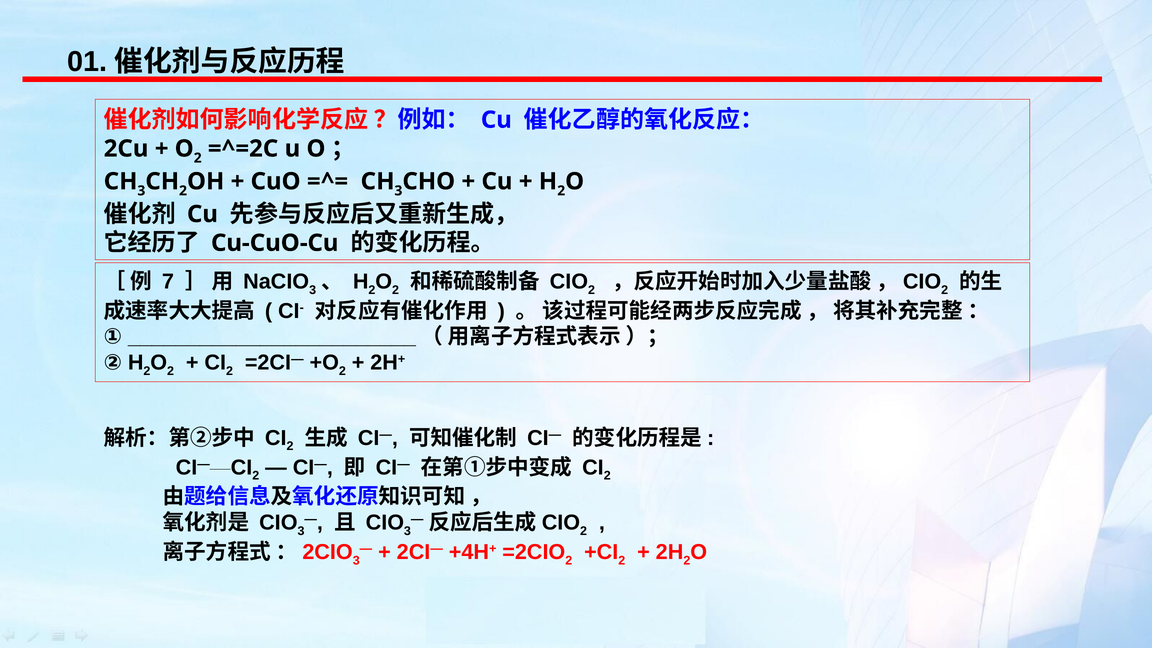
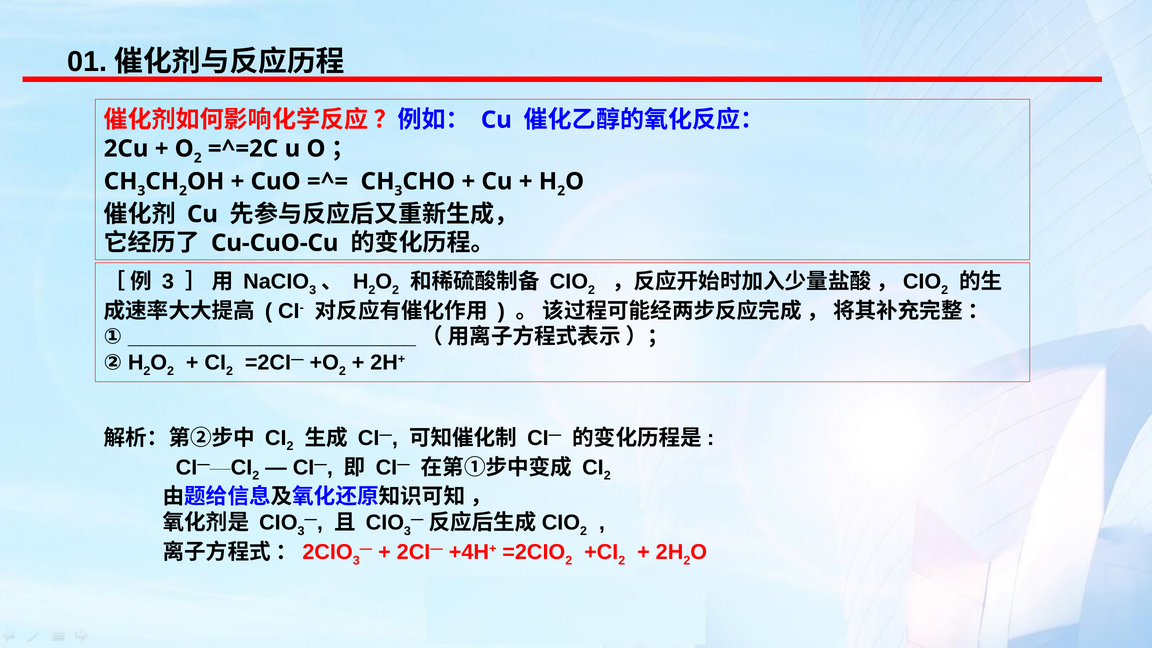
7 at (168, 281): 7 -> 3
